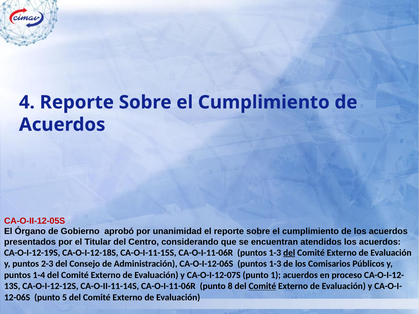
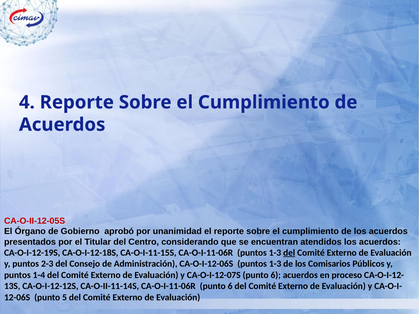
CA-O-I-12-07S punto 1: 1 -> 6
CA-O-I-11-06R punto 8: 8 -> 6
Comité at (262, 286) underline: present -> none
